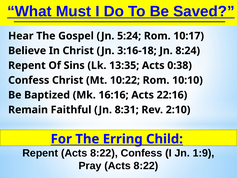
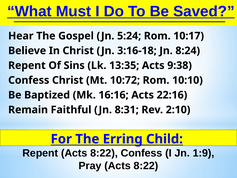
0:38: 0:38 -> 9:38
10:22: 10:22 -> 10:72
